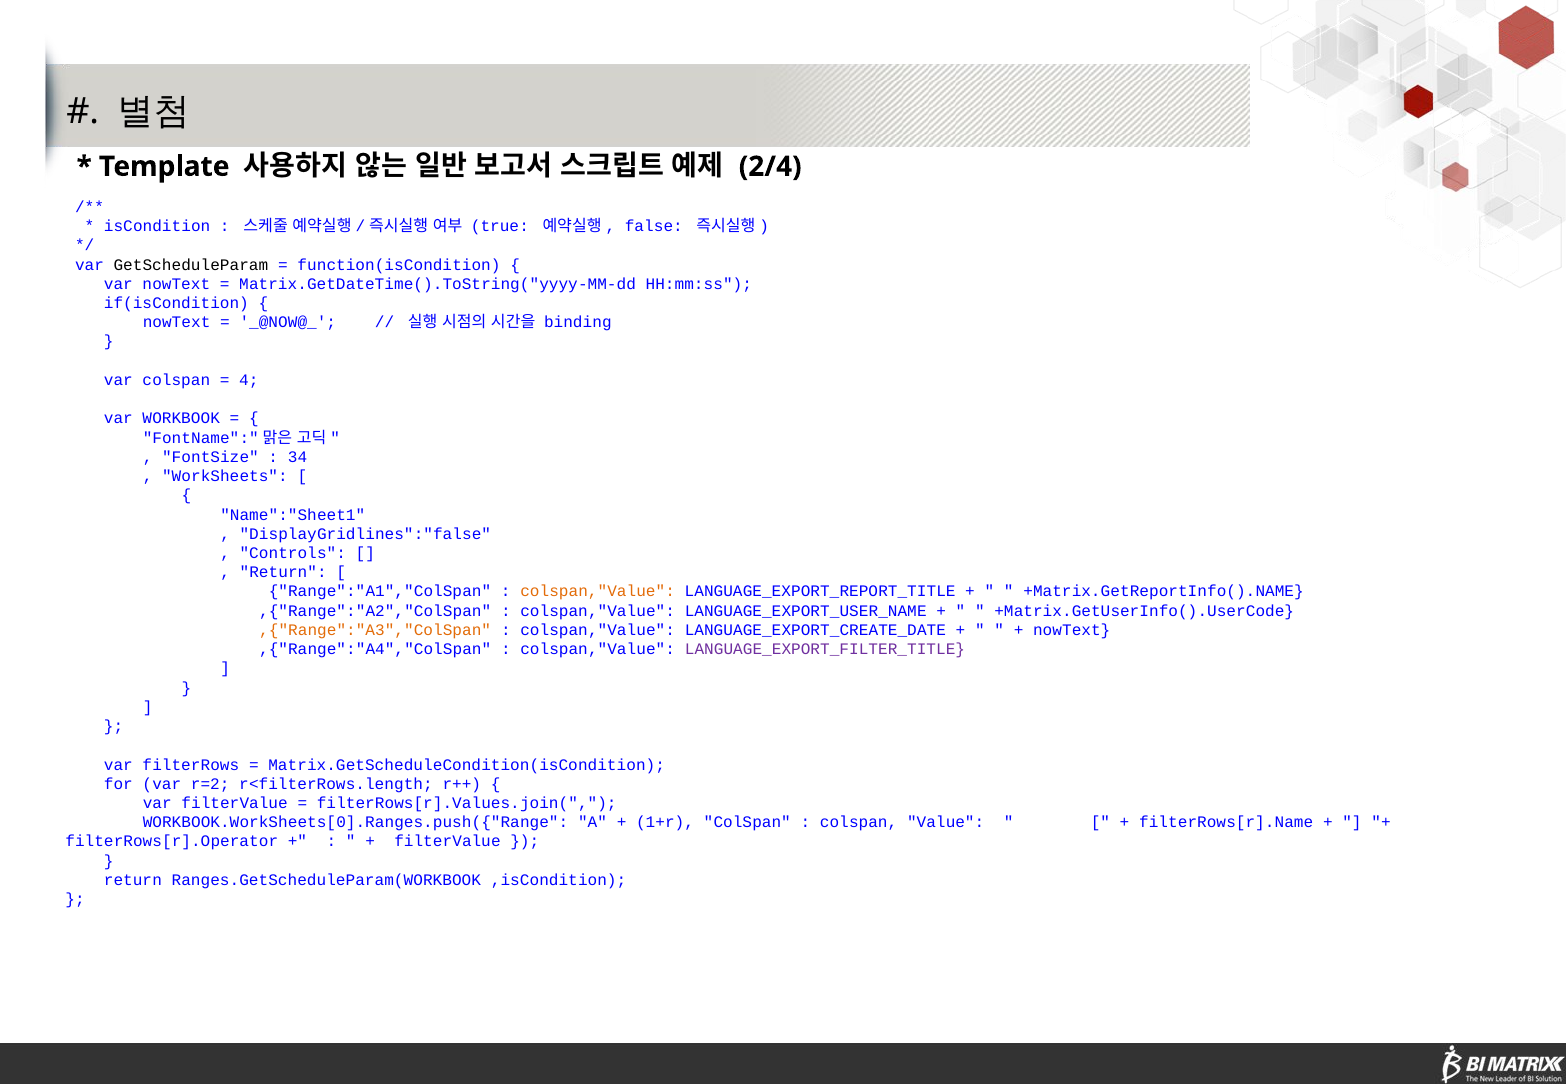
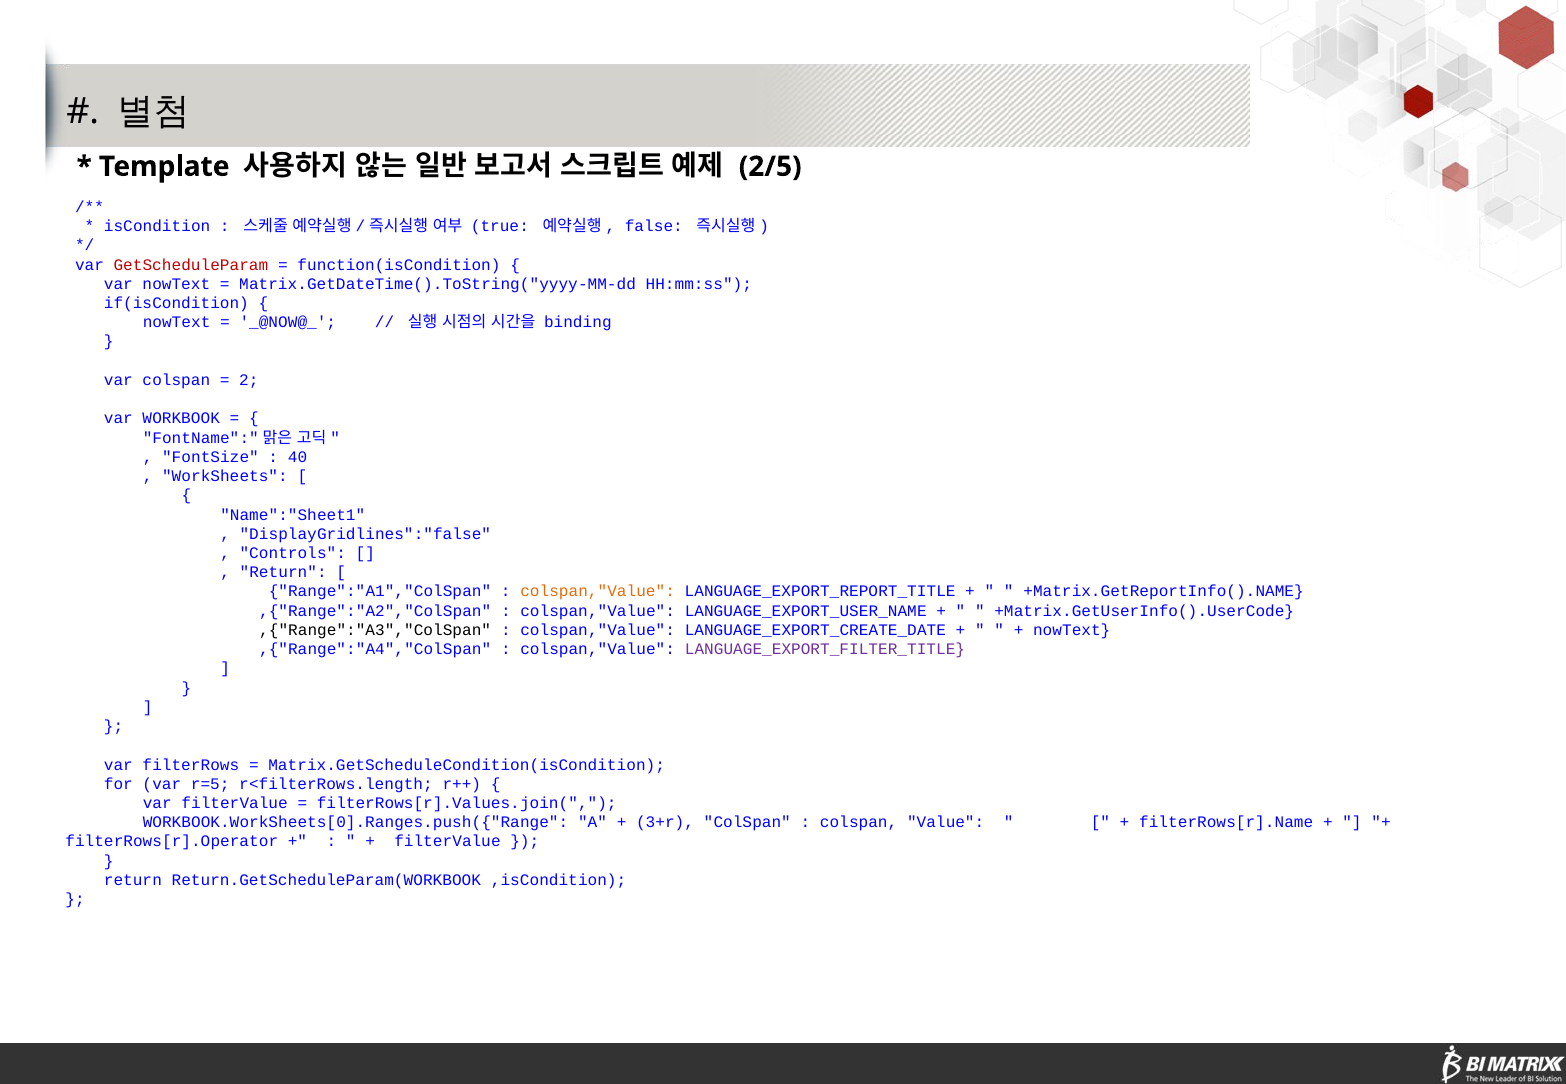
2/4: 2/4 -> 2/5
GetScheduleParam colour: black -> red
4: 4 -> 2
34: 34 -> 40
,{"Range":"A3","ColSpan colour: orange -> black
r=2: r=2 -> r=5
1+r: 1+r -> 3+r
Ranges.GetScheduleParam(WORKBOOK: Ranges.GetScheduleParam(WORKBOOK -> Return.GetScheduleParam(WORKBOOK
